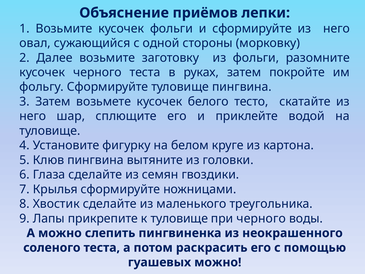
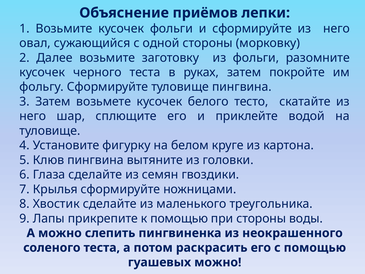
к туловище: туловище -> помощью
при черного: черного -> стороны
